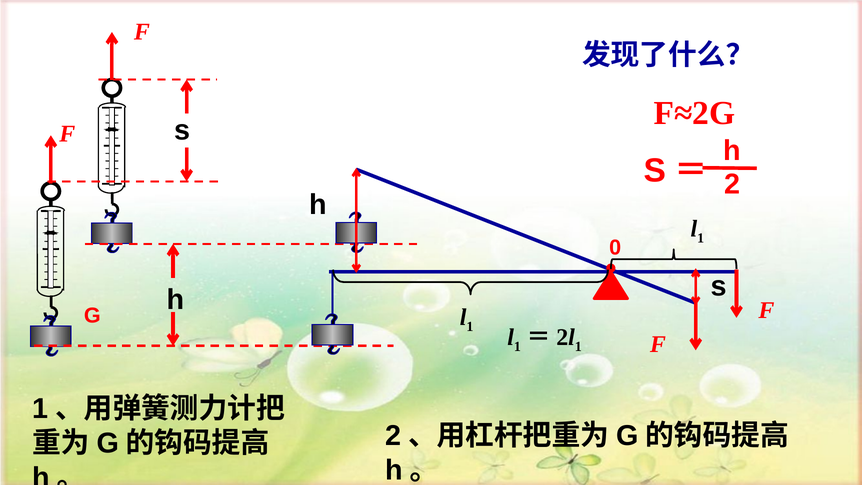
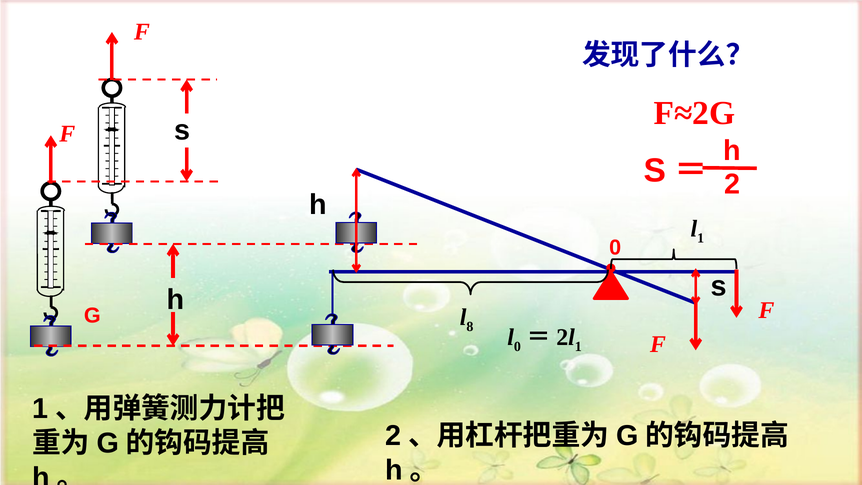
1 at (470, 326): 1 -> 8
1 at (517, 347): 1 -> 0
